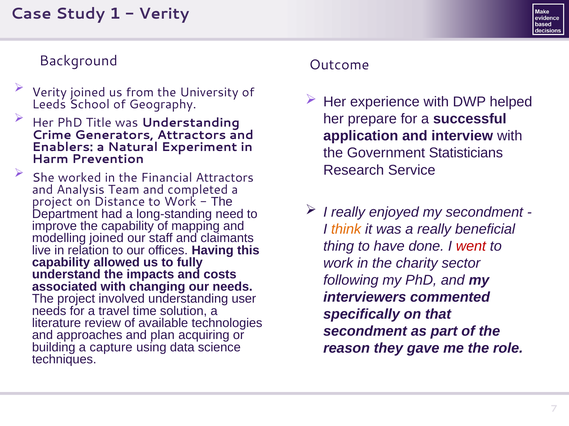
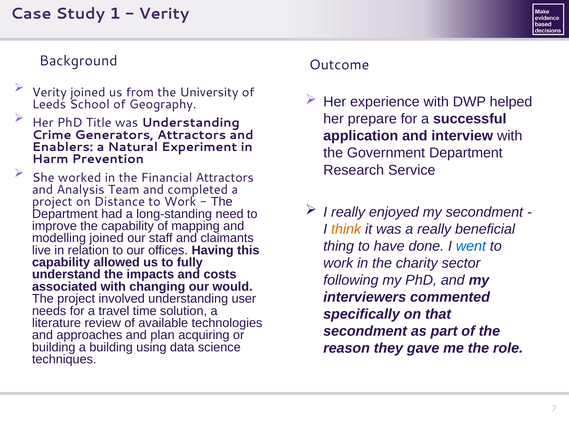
Government Statisticians: Statisticians -> Department
went colour: red -> blue
our needs: needs -> would
a capture: capture -> building
